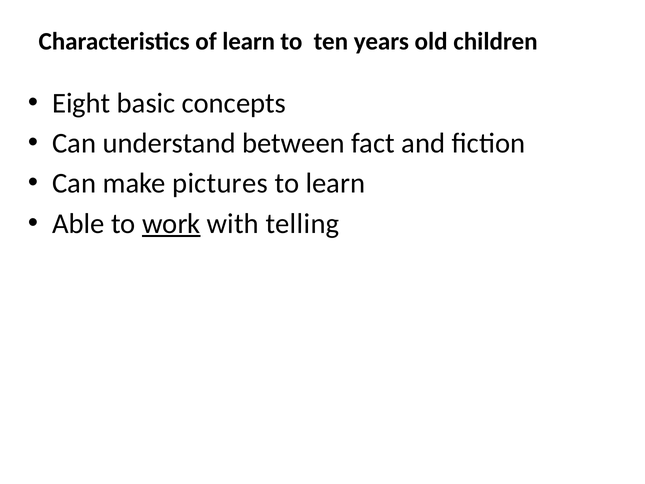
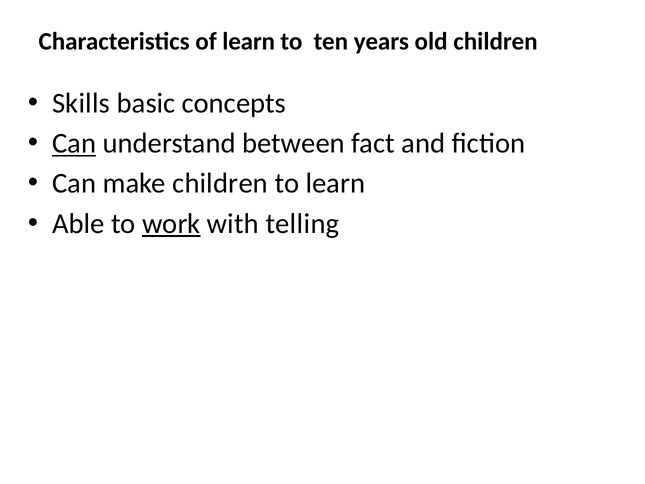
Eight: Eight -> Skills
Can at (74, 143) underline: none -> present
make pictures: pictures -> children
